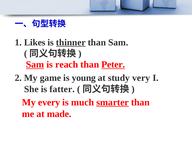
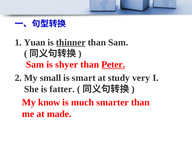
Likes: Likes -> Yuan
Sam at (35, 65) underline: present -> none
reach: reach -> shyer
game: game -> small
young: young -> smart
every: every -> know
smarter underline: present -> none
